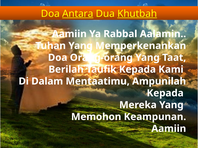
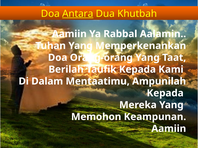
Khutbah underline: present -> none
